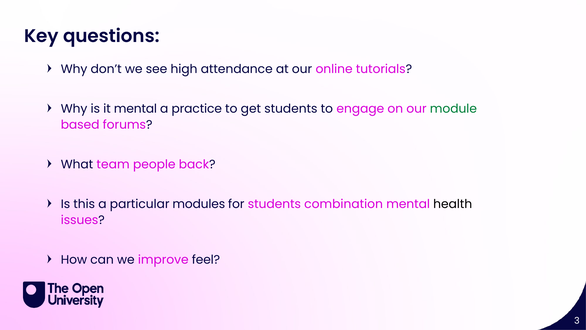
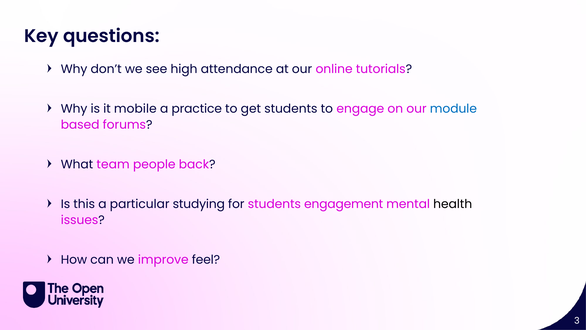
it mental: mental -> mobile
module colour: green -> blue
modules: modules -> studying
combination: combination -> engagement
